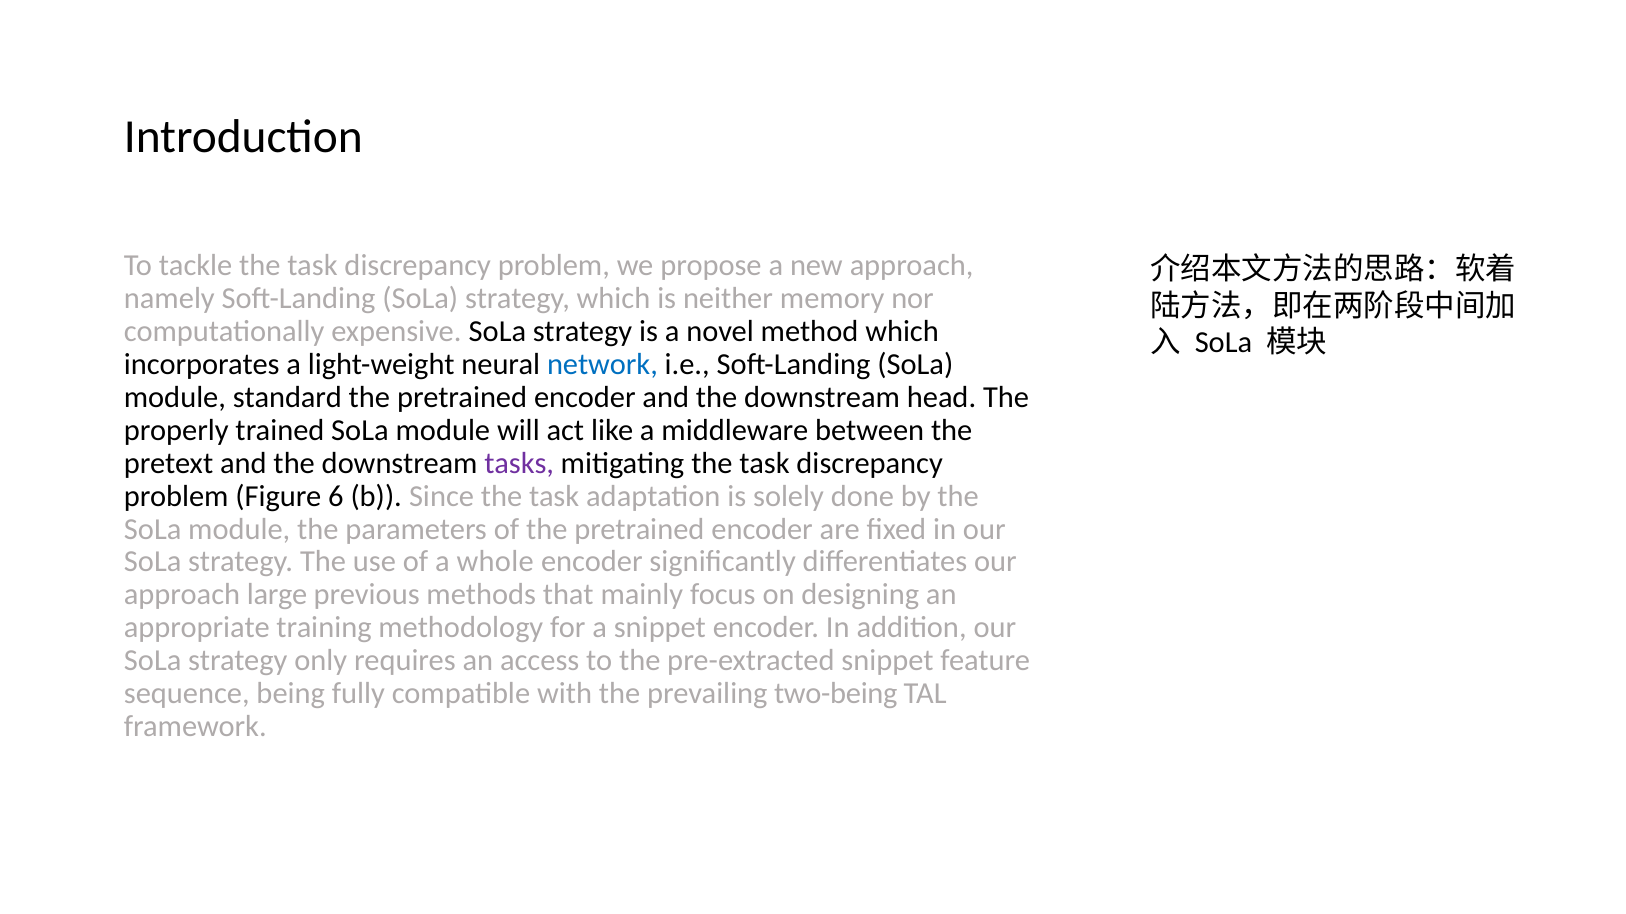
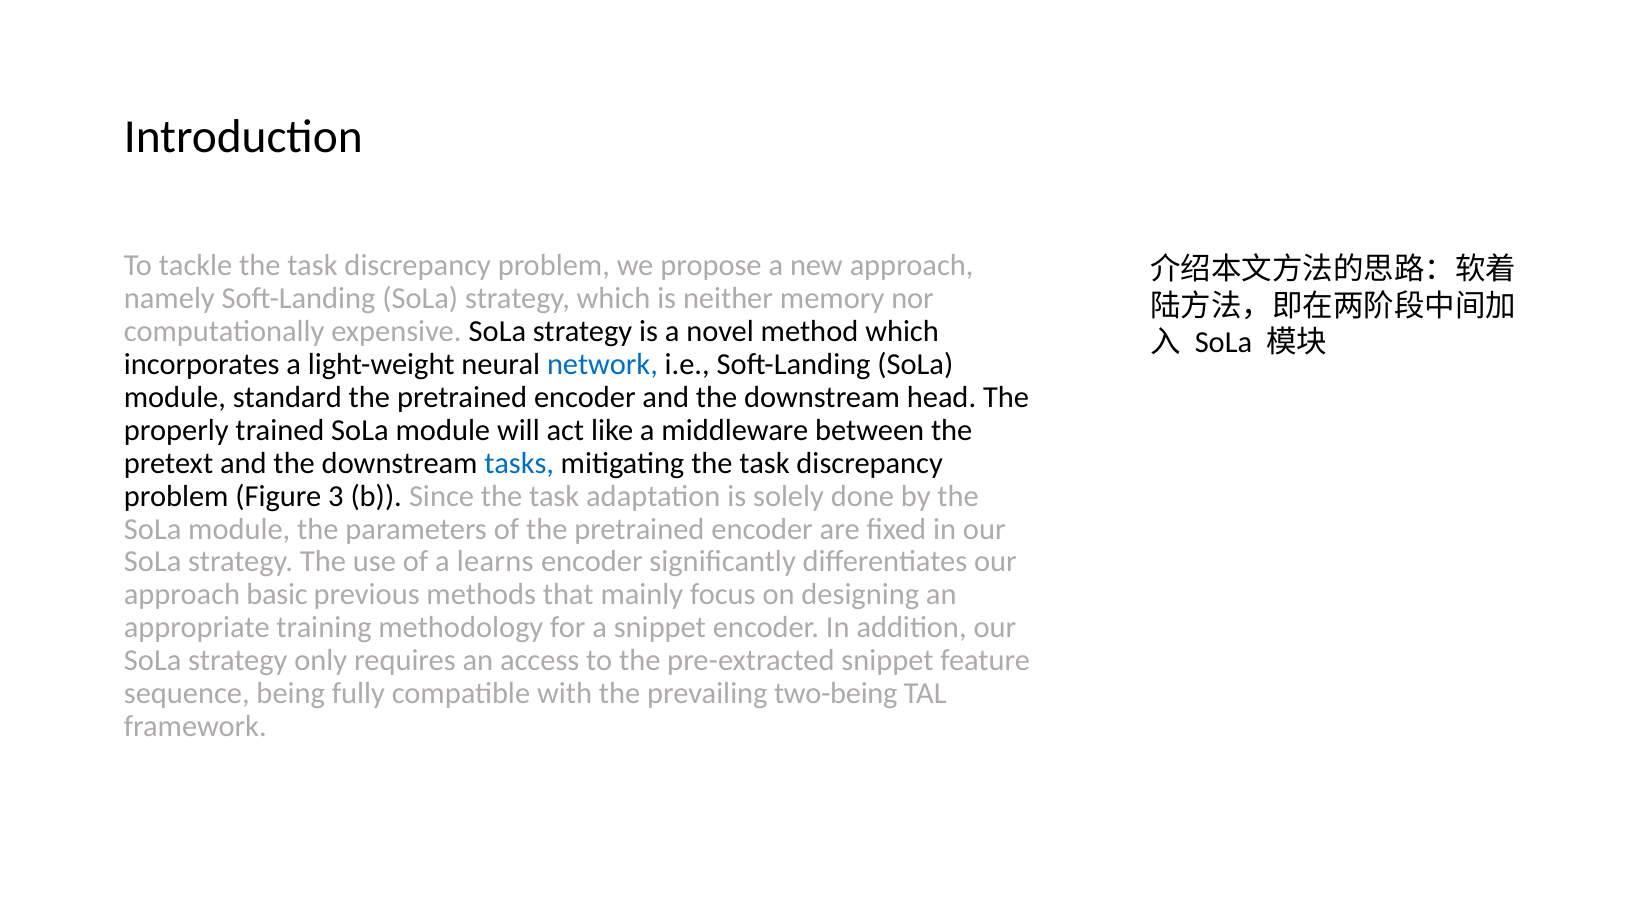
tasks colour: purple -> blue
6: 6 -> 3
whole: whole -> learns
large: large -> basic
